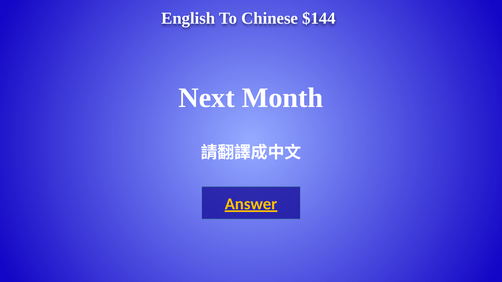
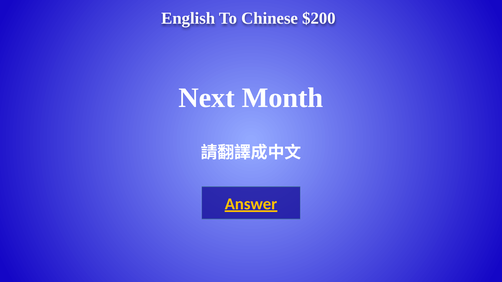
$144: $144 -> $200
